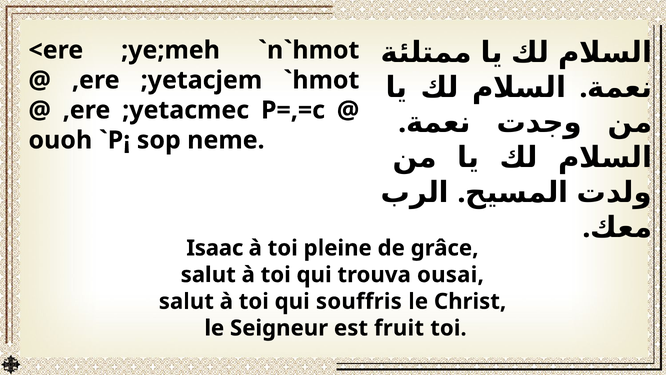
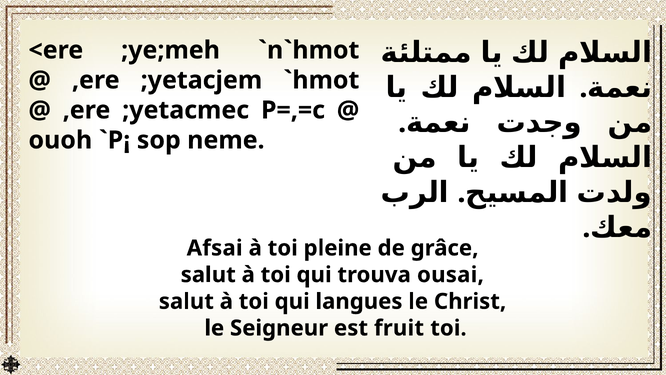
Isaac: Isaac -> Afsai
souffris: souffris -> langues
